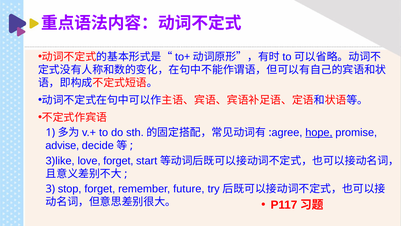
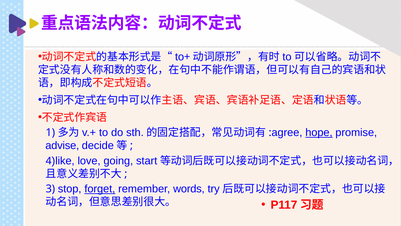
3)like: 3)like -> 4)like
love forget: forget -> going
forget at (100, 189) underline: none -> present
future: future -> words
